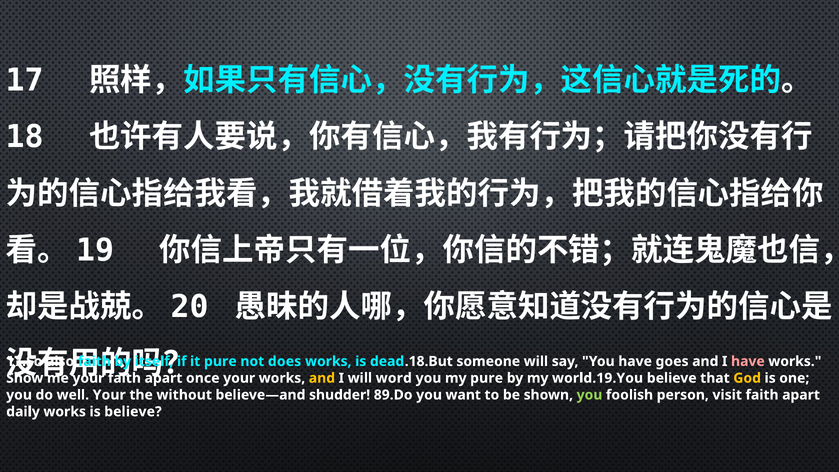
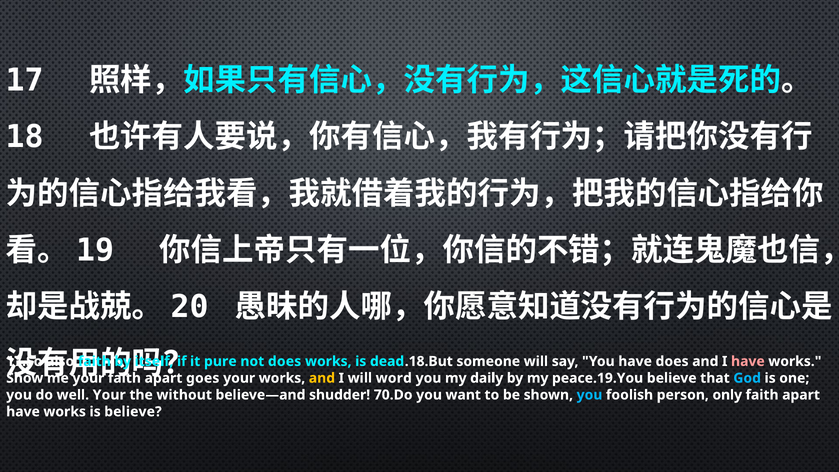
have goes: goes -> does
once: once -> goes
my pure: pure -> daily
world.19.You: world.19.You -> peace.19.You
God colour: yellow -> light blue
89.Do: 89.Do -> 70.Do
you at (589, 395) colour: light green -> light blue
visit: visit -> only
daily at (23, 412): daily -> have
